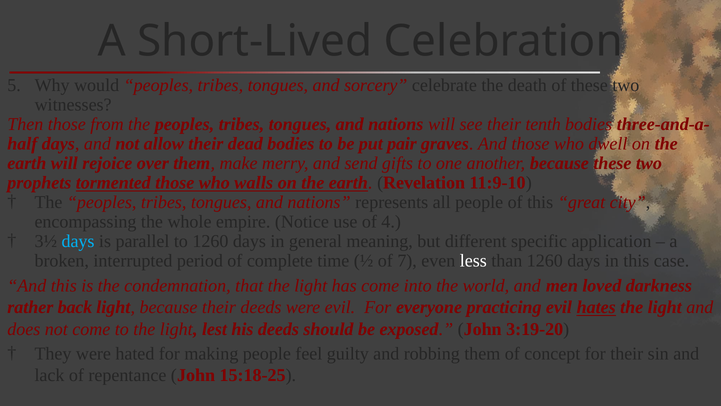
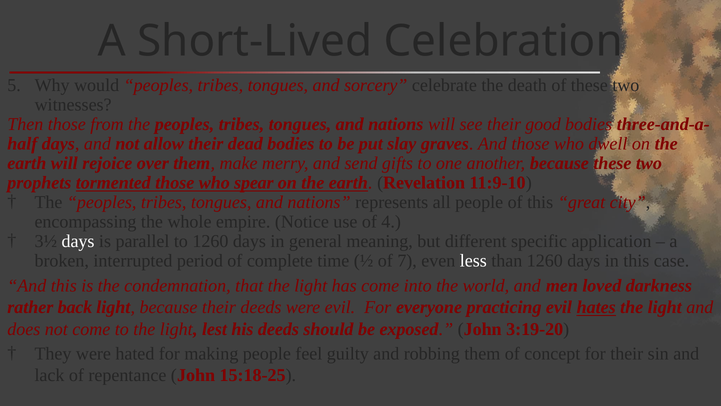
tenth: tenth -> good
pair: pair -> slay
walls: walls -> spear
days at (78, 241) colour: light blue -> white
